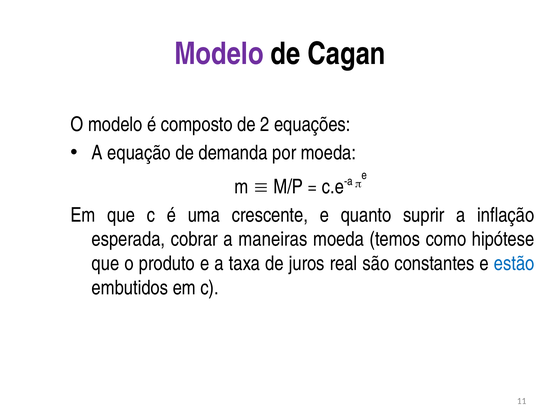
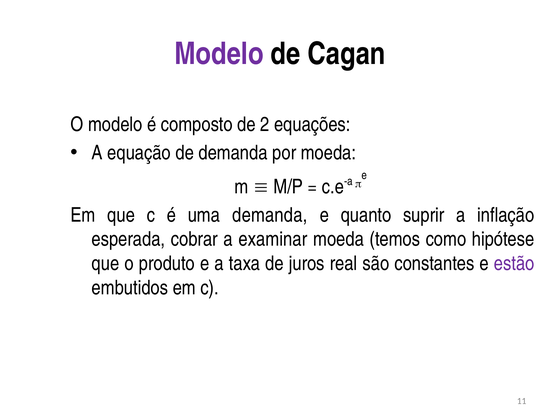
uma crescente: crescente -> demanda
maneiras: maneiras -> examinar
estão colour: blue -> purple
